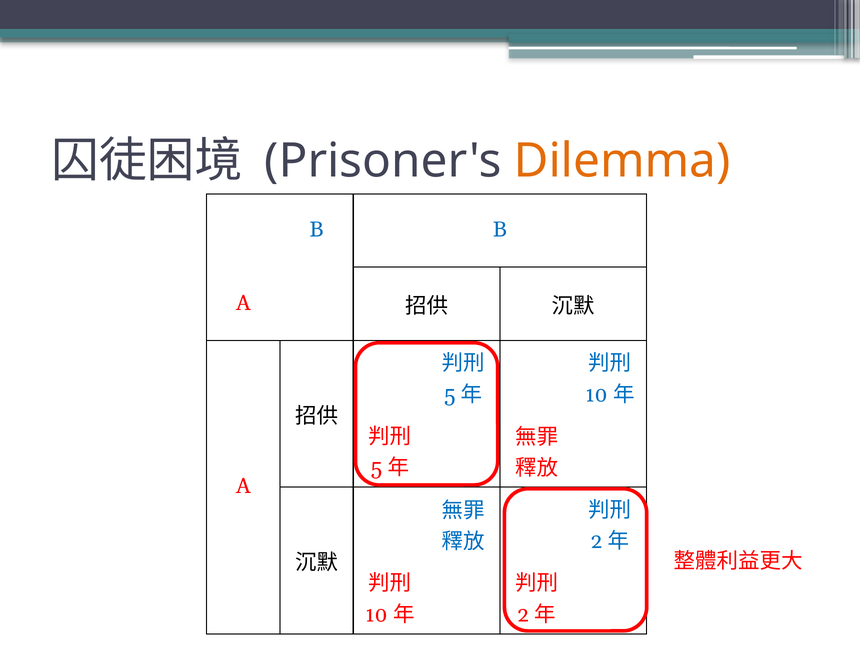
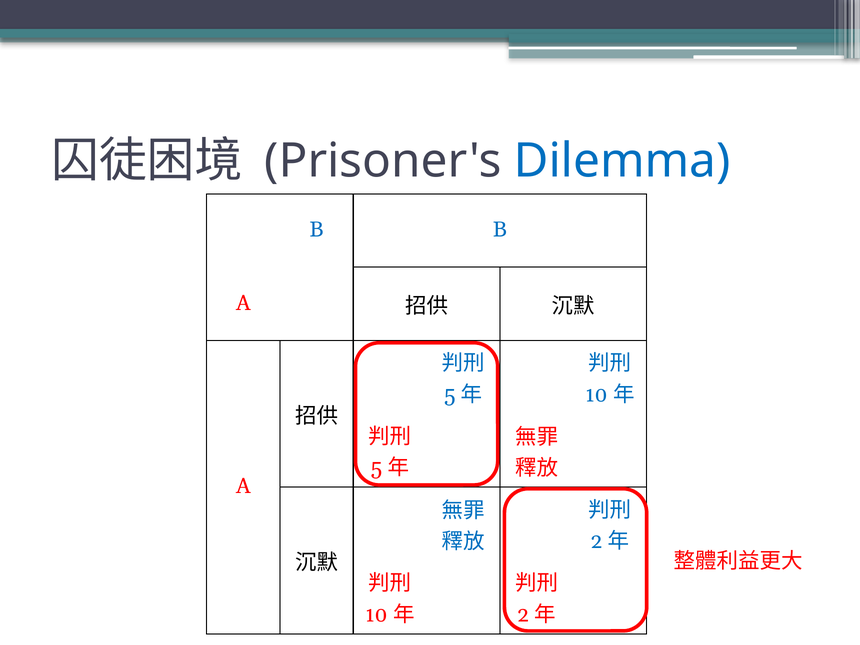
Dilemma colour: orange -> blue
